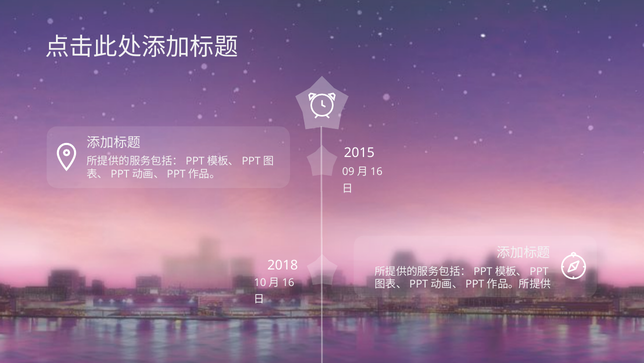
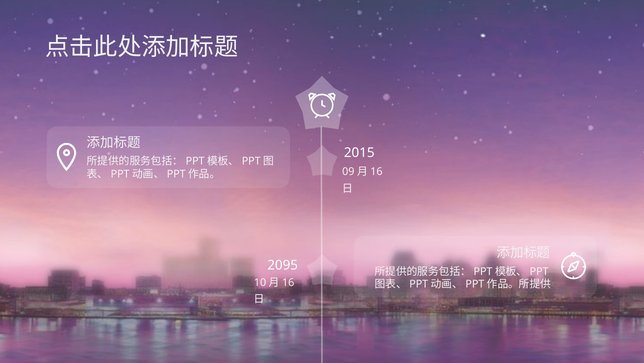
2018: 2018 -> 2095
